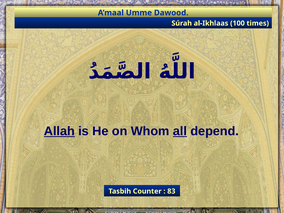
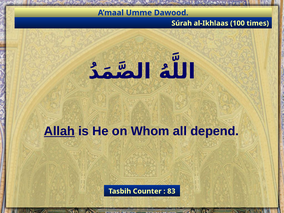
all underline: present -> none
